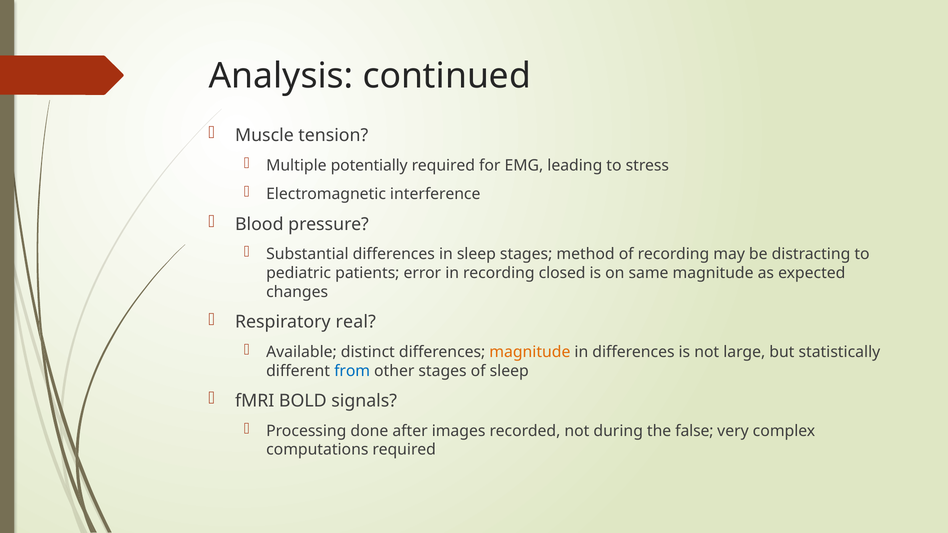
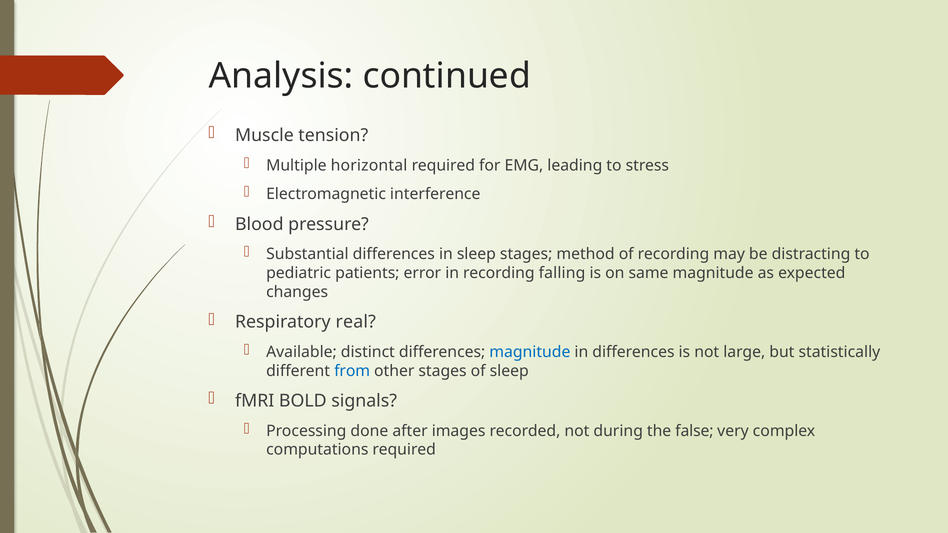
potentially: potentially -> horizontal
closed: closed -> falling
magnitude at (530, 352) colour: orange -> blue
